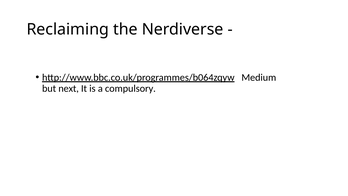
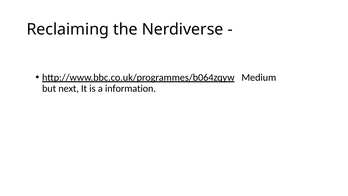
compulsory: compulsory -> information
